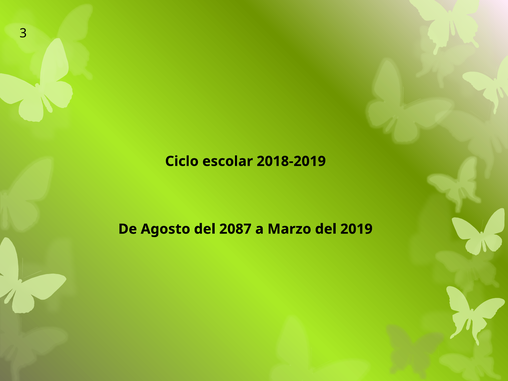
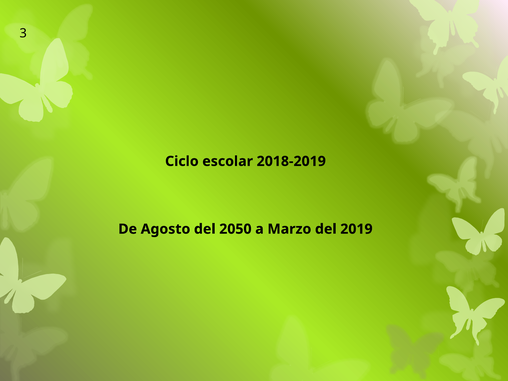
2087: 2087 -> 2050
